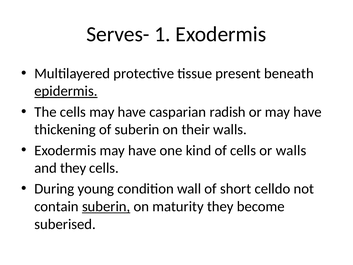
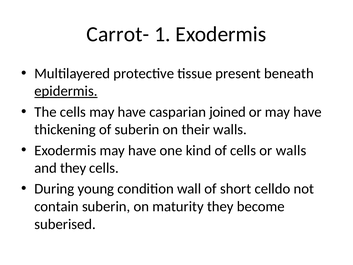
Serves-: Serves- -> Carrot-
radish: radish -> joined
suberin at (106, 206) underline: present -> none
